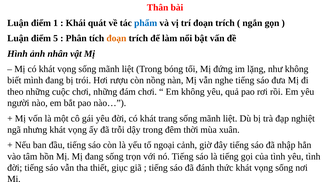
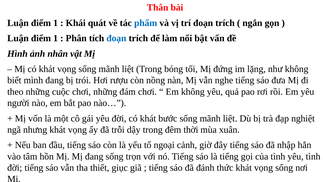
5 at (56, 38): 5 -> 1
đoạn at (116, 38) colour: orange -> blue
trang: trang -> bước
